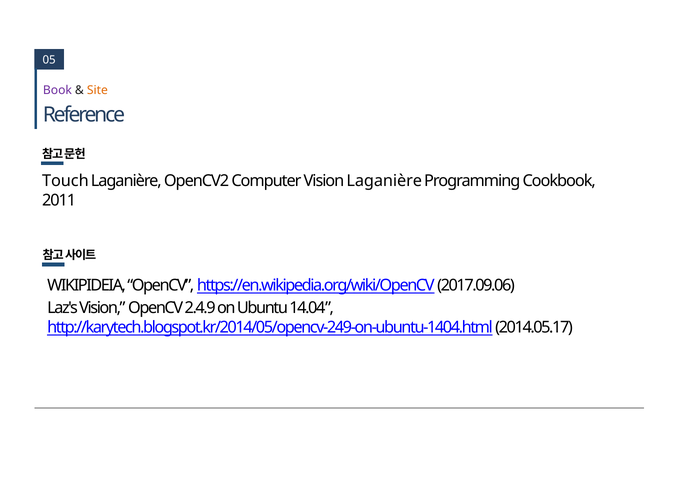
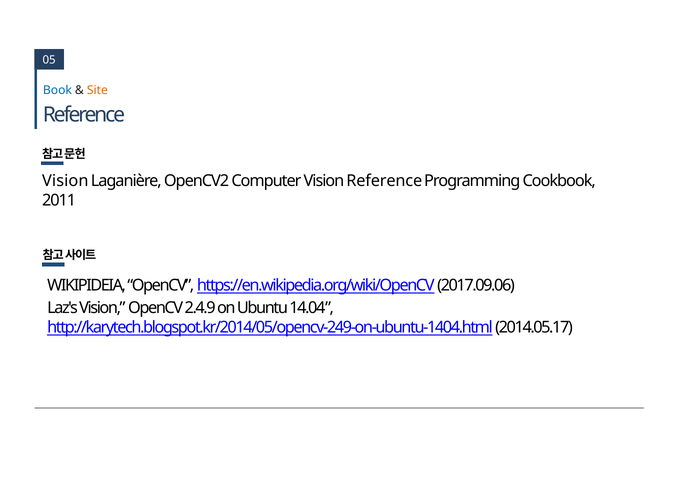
Book colour: purple -> blue
Touch at (65, 181): Touch -> Vision
Vision Laganière: Laganière -> Reference
